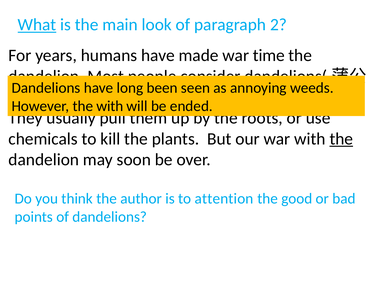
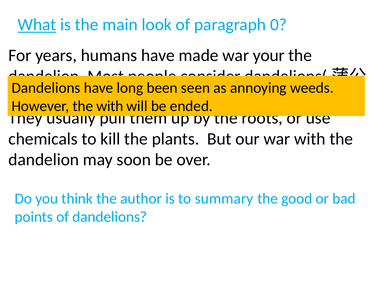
2: 2 -> 0
time: time -> your
the at (341, 139) underline: present -> none
attention: attention -> summary
